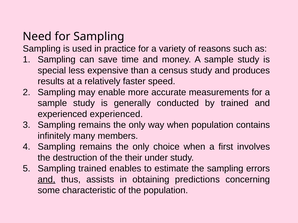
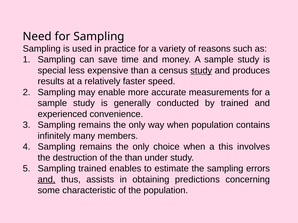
study at (201, 71) underline: none -> present
experienced experienced: experienced -> convenience
first: first -> this
the their: their -> than
